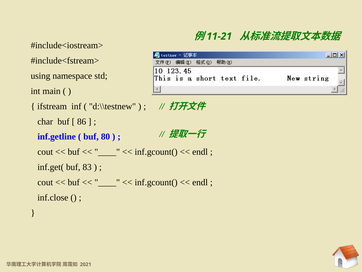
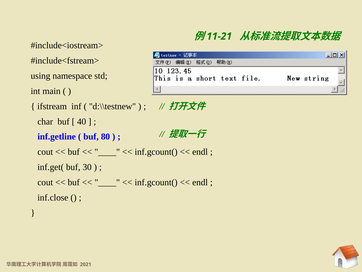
86: 86 -> 40
83: 83 -> 30
